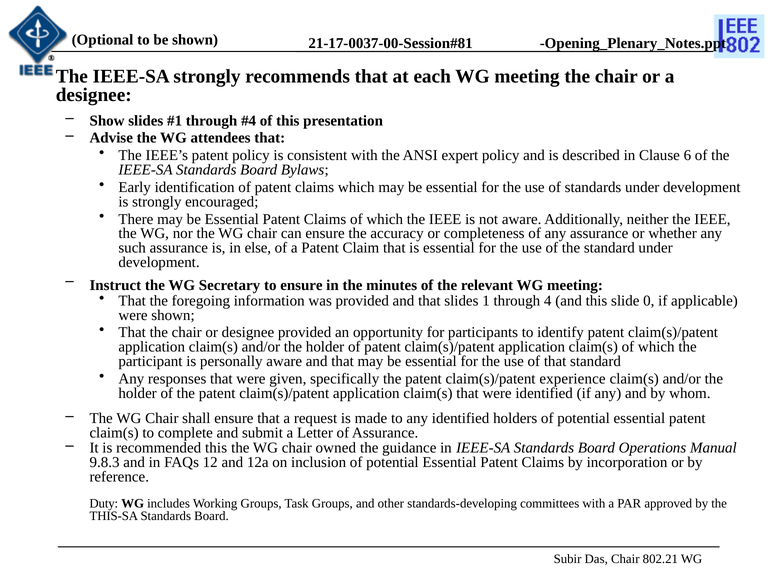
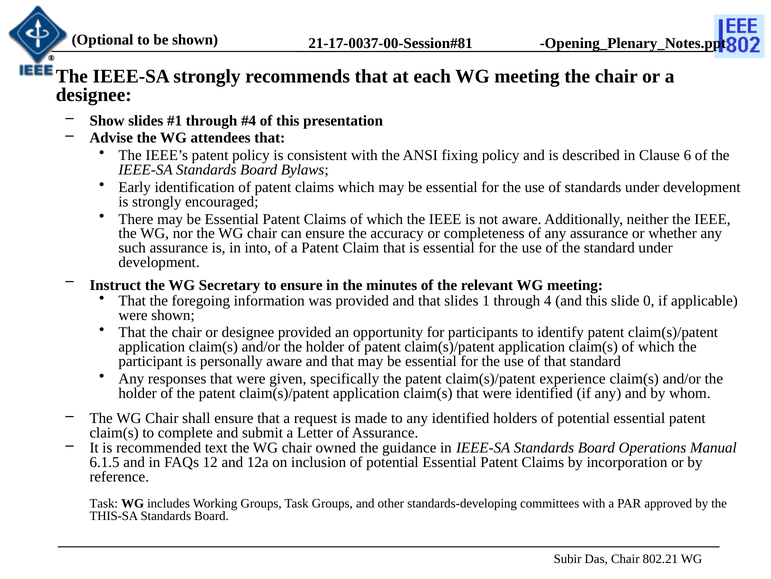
expert: expert -> fixing
else: else -> into
recommended this: this -> text
9.8.3: 9.8.3 -> 6.1.5
Duty at (104, 503): Duty -> Task
